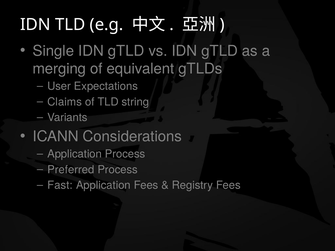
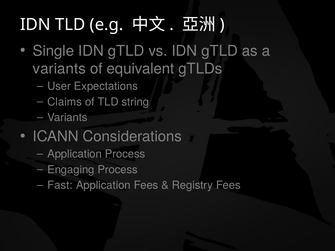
merging at (59, 69): merging -> variants
Preferred: Preferred -> Engaging
